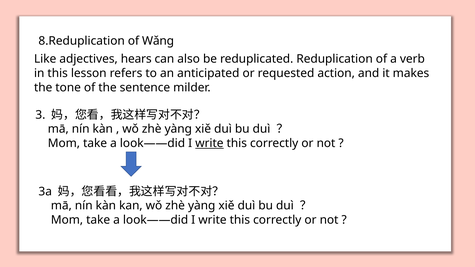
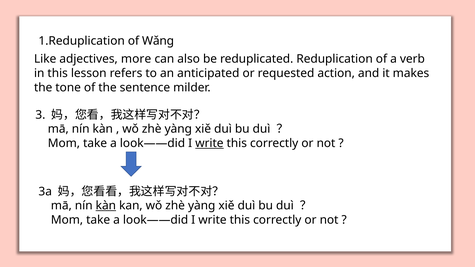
8.Reduplication: 8.Reduplication -> 1.Reduplication
hears: hears -> more
kàn at (106, 206) underline: none -> present
